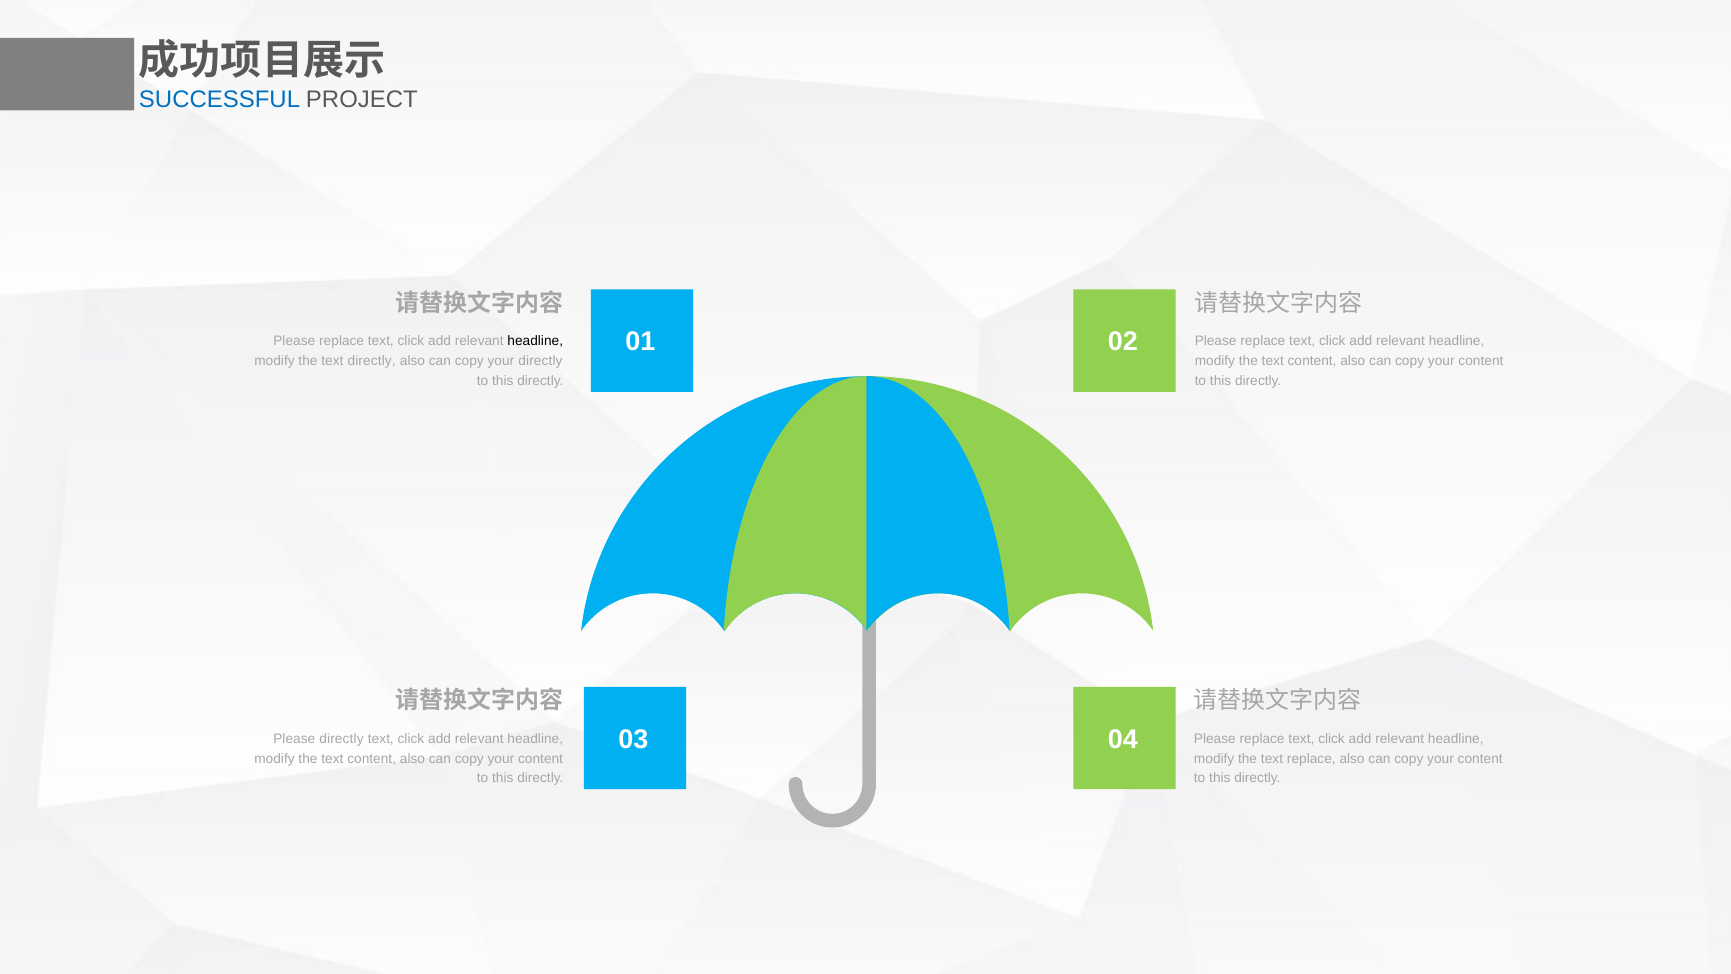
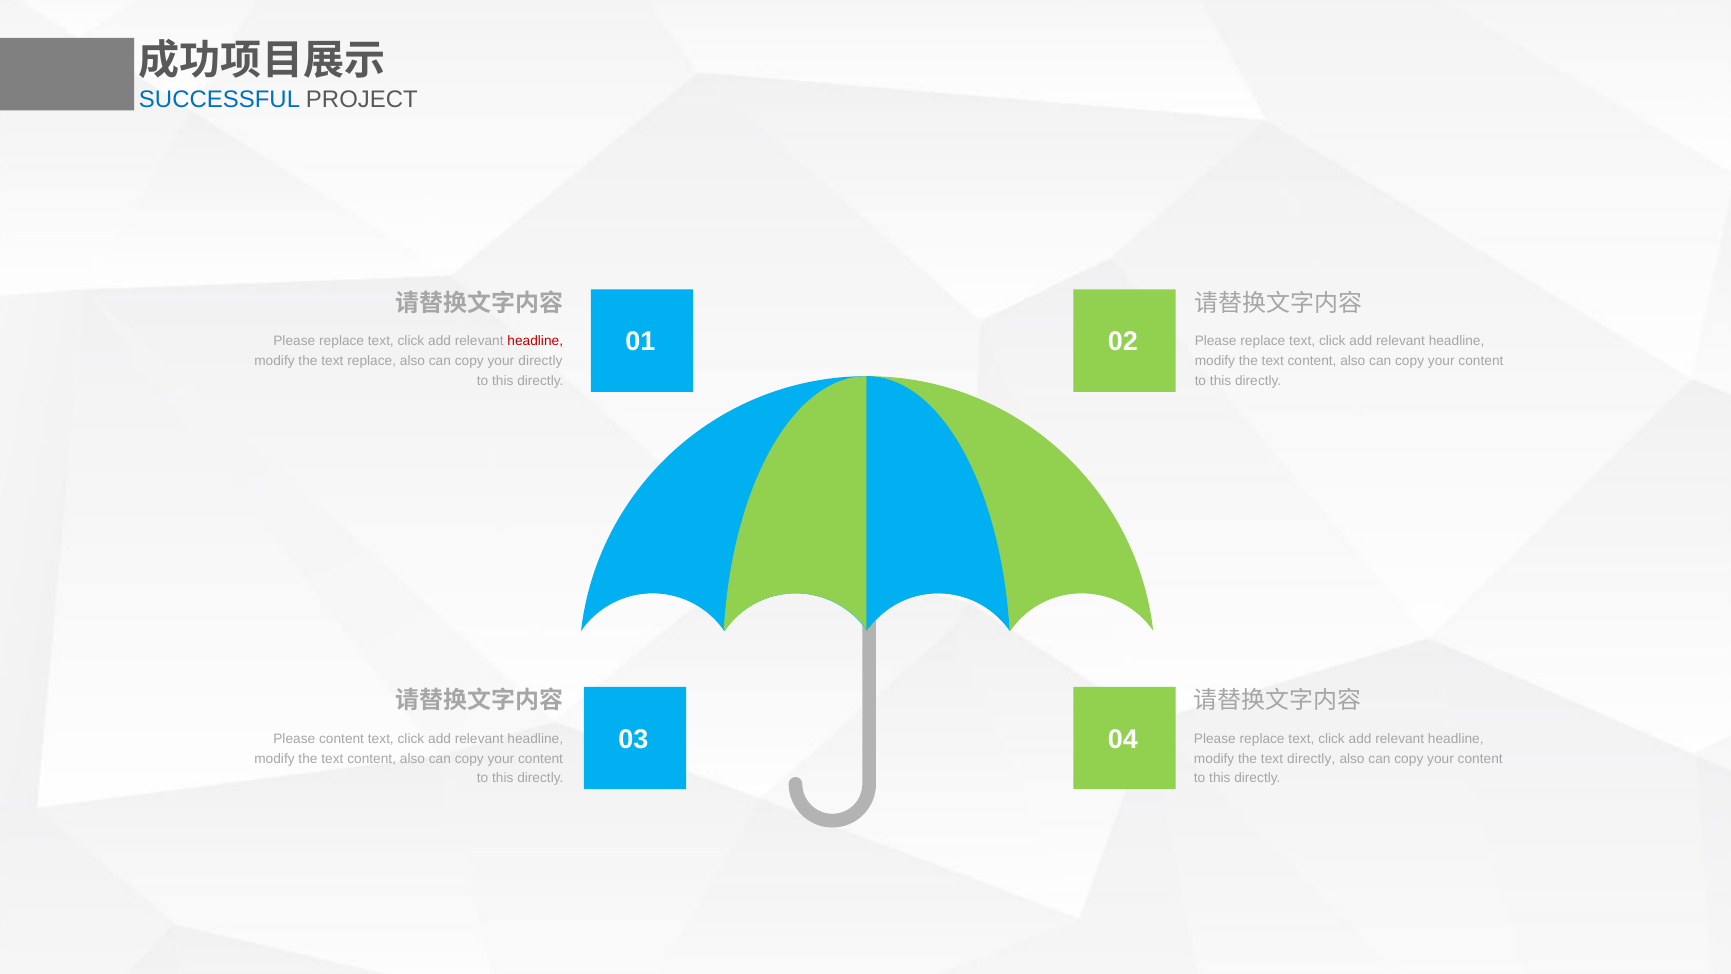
headline at (535, 341) colour: black -> red
text directly: directly -> replace
Please directly: directly -> content
text replace: replace -> directly
